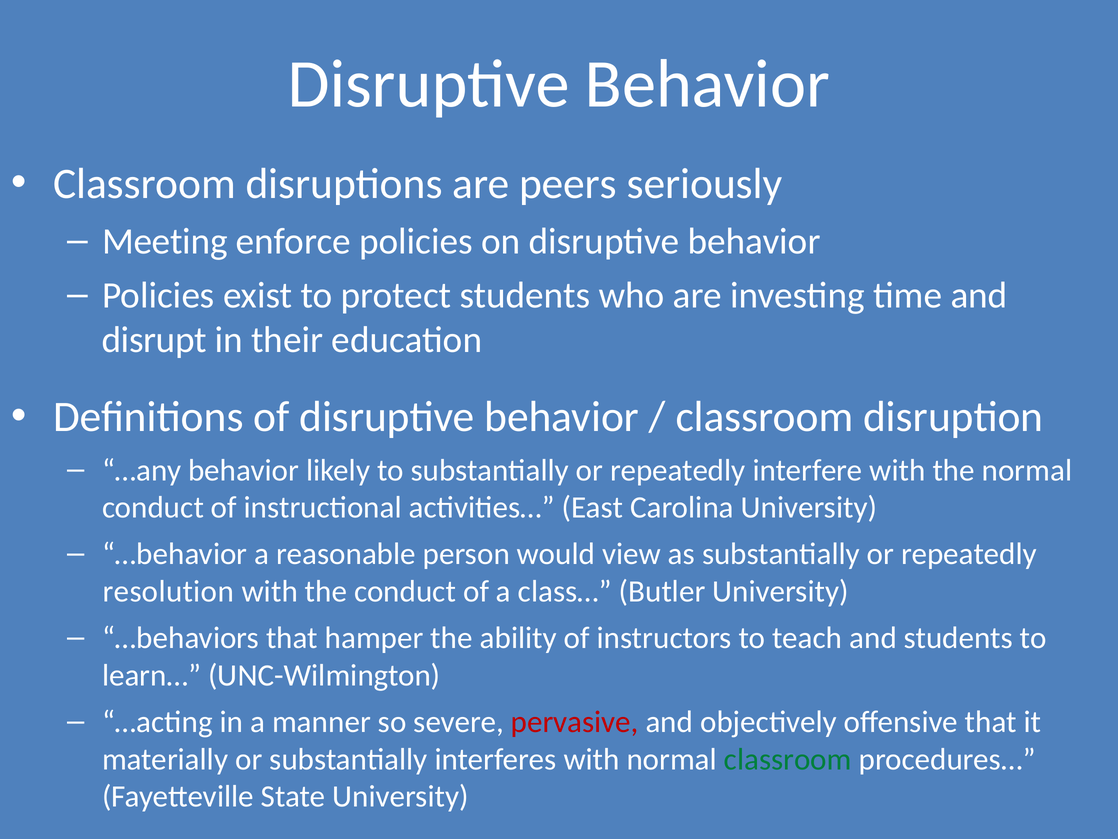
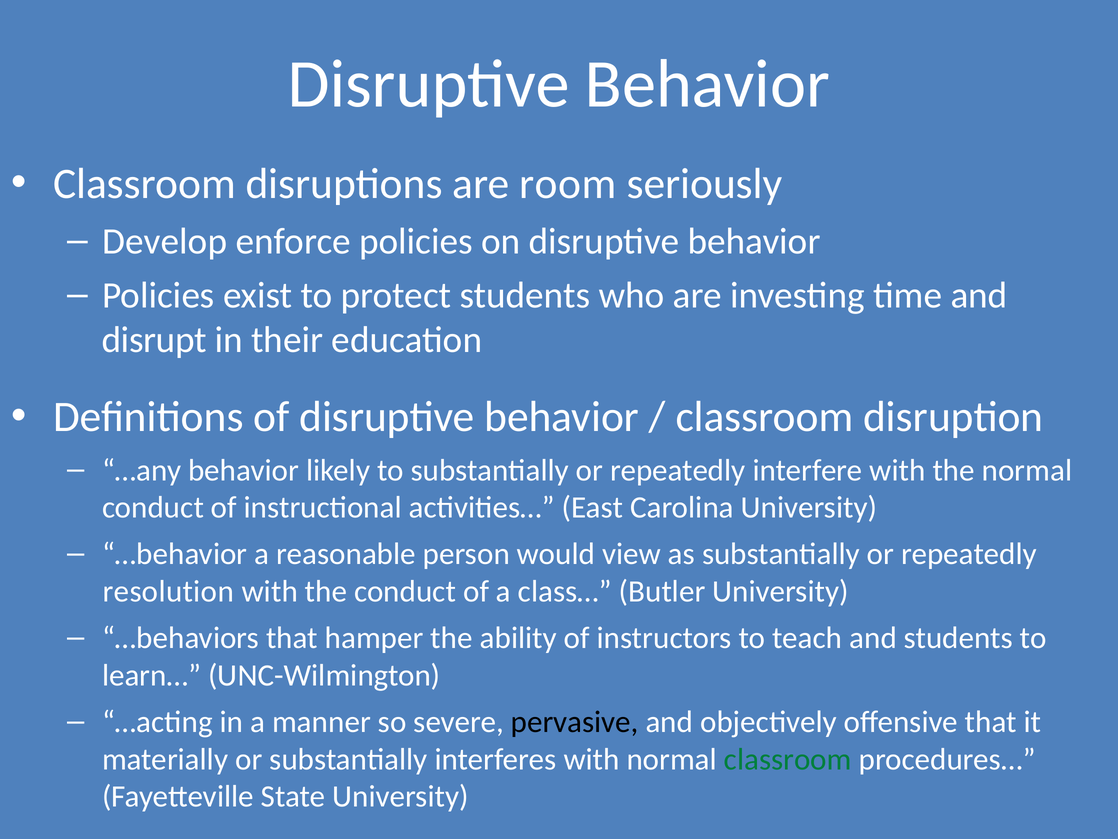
peers: peers -> room
Meeting: Meeting -> Develop
pervasive colour: red -> black
